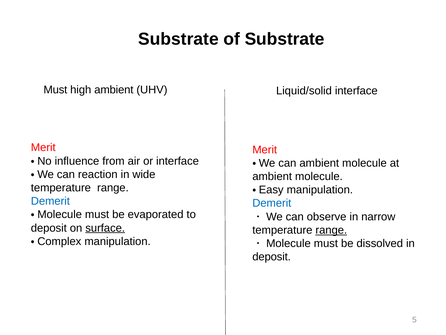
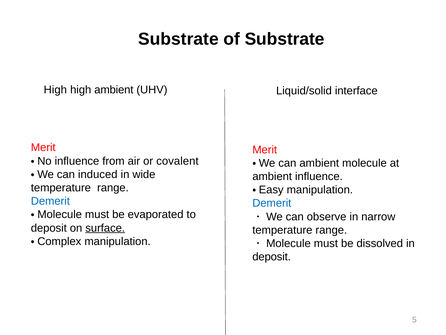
Must at (55, 90): Must -> High
or interface: interface -> covalent
reaction: reaction -> induced
molecule at (319, 176): molecule -> influence
range at (331, 230) underline: present -> none
